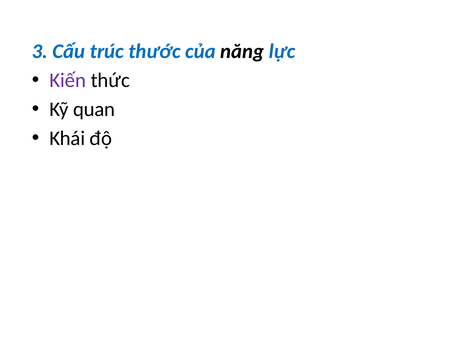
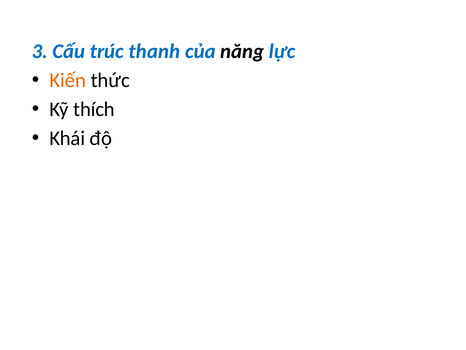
thước: thước -> thanh
Kiến colour: purple -> orange
quan: quan -> thích
